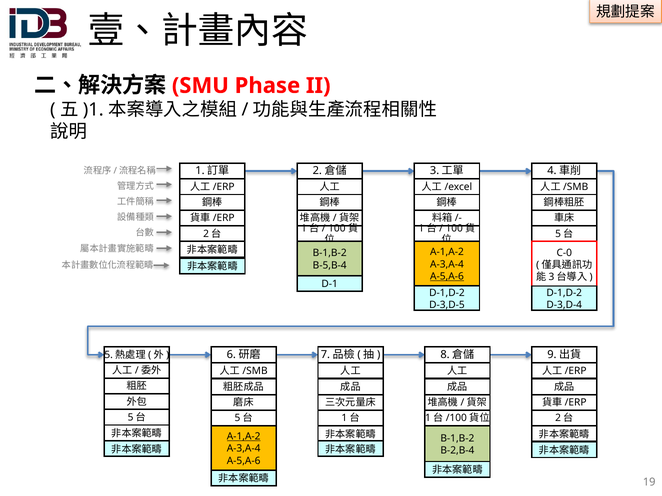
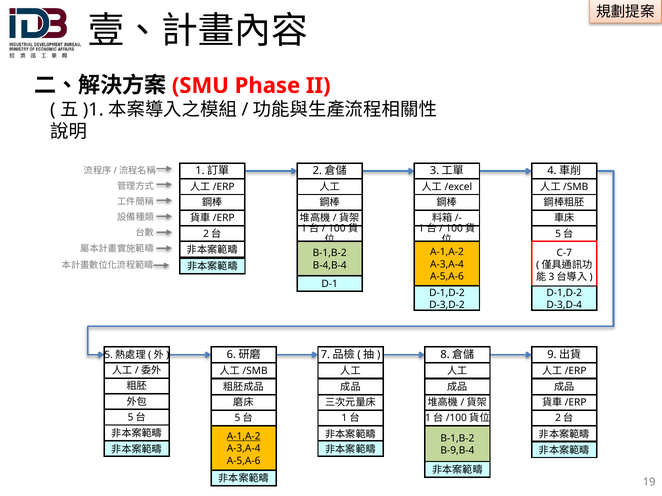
C-0: C-0 -> C-7
B-5,B-4: B-5,B-4 -> B-4,B-4
A-5,A-6 at (447, 277) underline: present -> none
D-3,D-5: D-3,D-5 -> D-3,D-2
B-2,B-4: B-2,B-4 -> B-9,B-4
